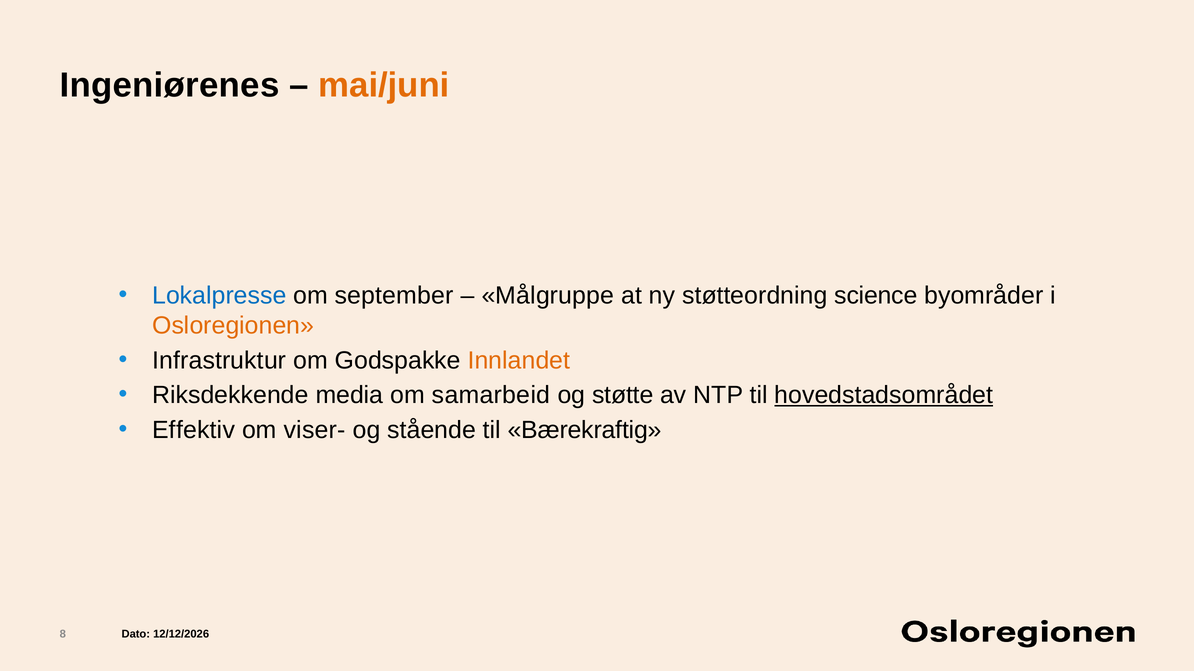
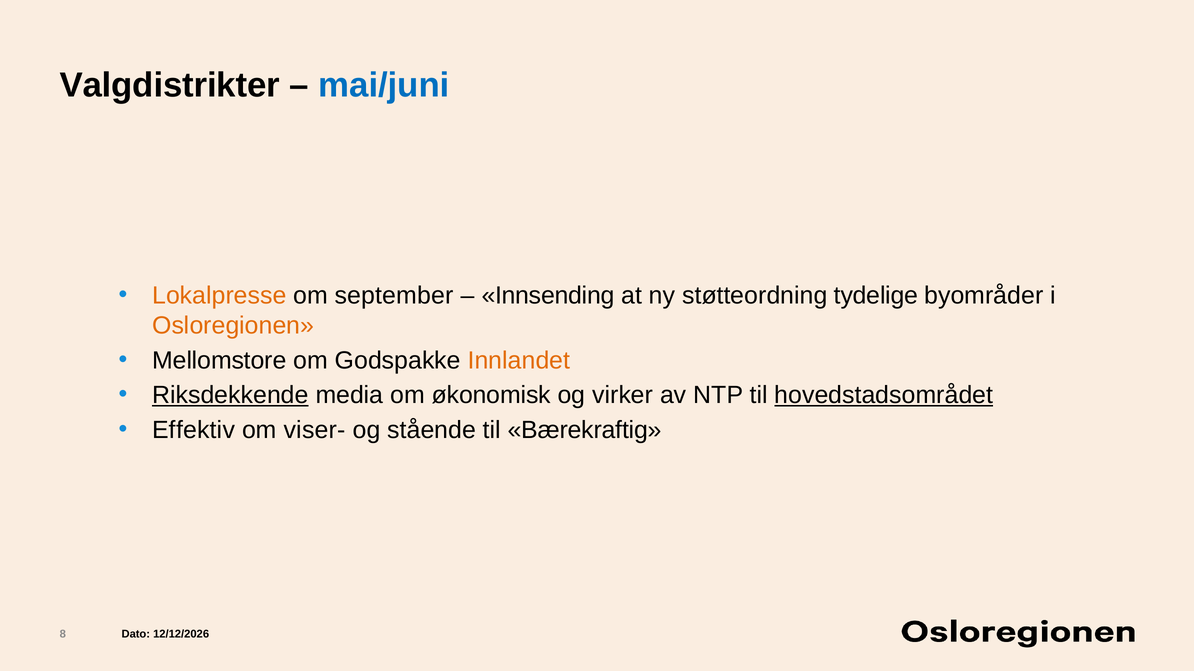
Ingeniørenes: Ingeniørenes -> Valgdistrikter
mai/juni colour: orange -> blue
Lokalpresse colour: blue -> orange
Målgruppe: Målgruppe -> Innsending
science: science -> tydelige
Infrastruktur: Infrastruktur -> Mellomstore
Riksdekkende underline: none -> present
samarbeid: samarbeid -> økonomisk
støtte: støtte -> virker
